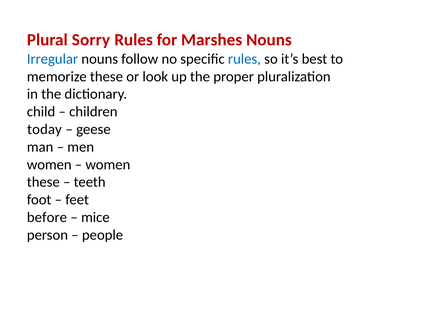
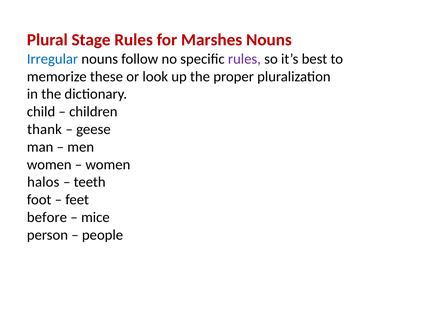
Sorry: Sorry -> Stage
rules at (244, 59) colour: blue -> purple
today: today -> thank
these at (43, 183): these -> halos
